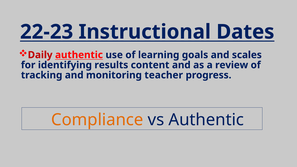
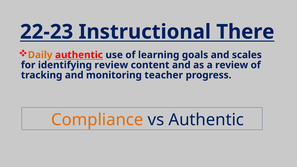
Dates: Dates -> There
Daily colour: red -> orange
identifying results: results -> review
